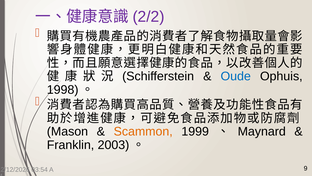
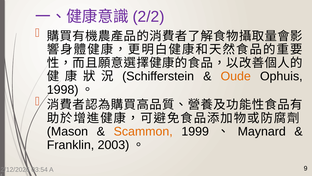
Oude colour: blue -> orange
